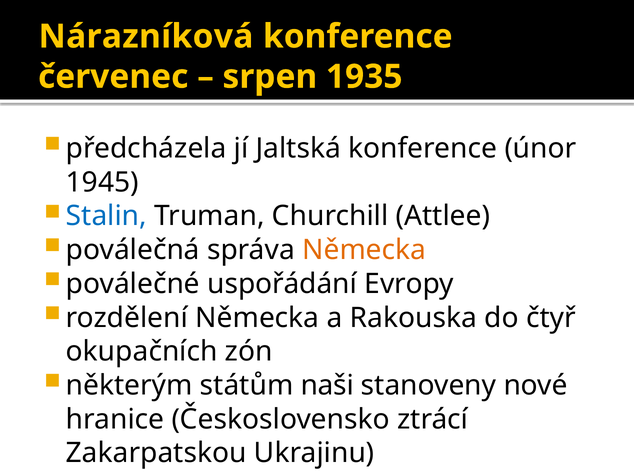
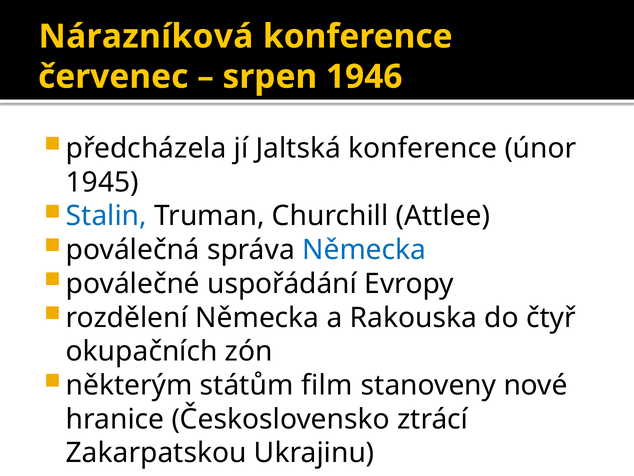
1935: 1935 -> 1946
Německa at (364, 250) colour: orange -> blue
naši: naši -> film
